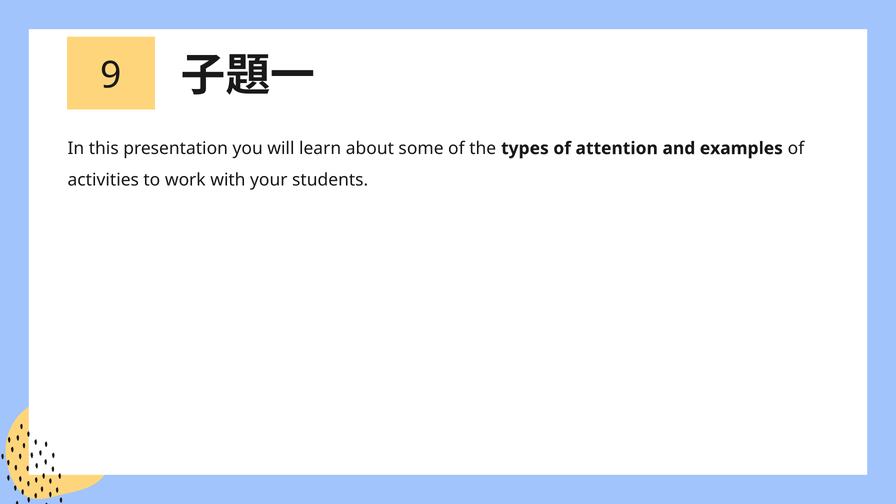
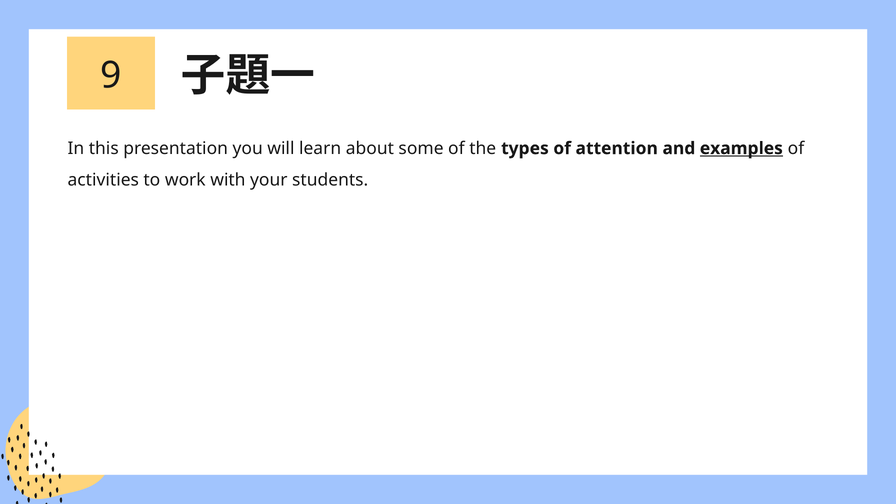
examples underline: none -> present
